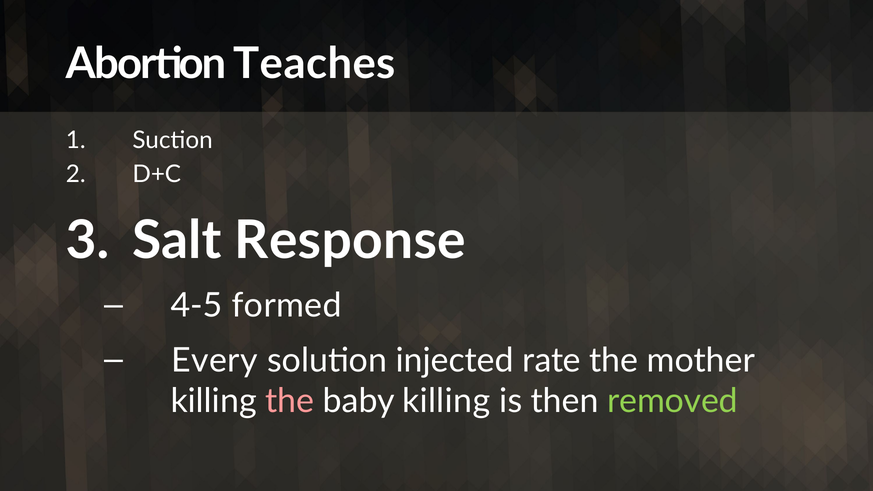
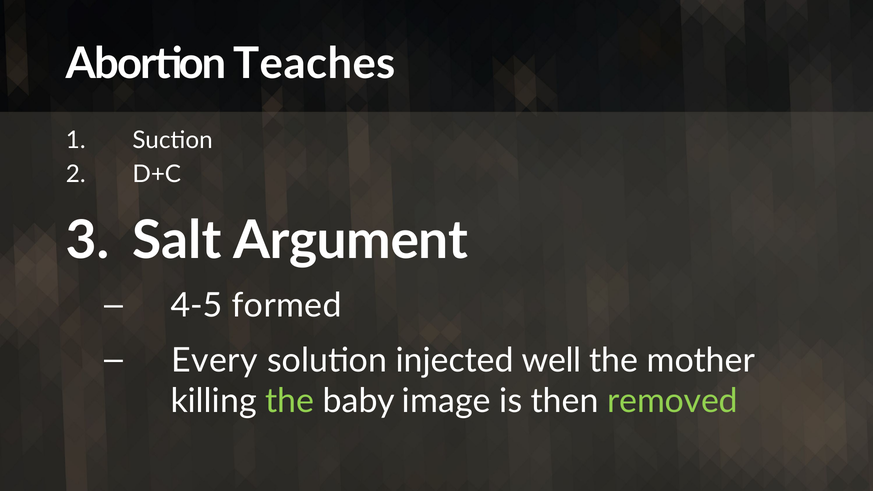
Response: Response -> Argument
rate: rate -> well
the at (290, 401) colour: pink -> light green
baby killing: killing -> image
